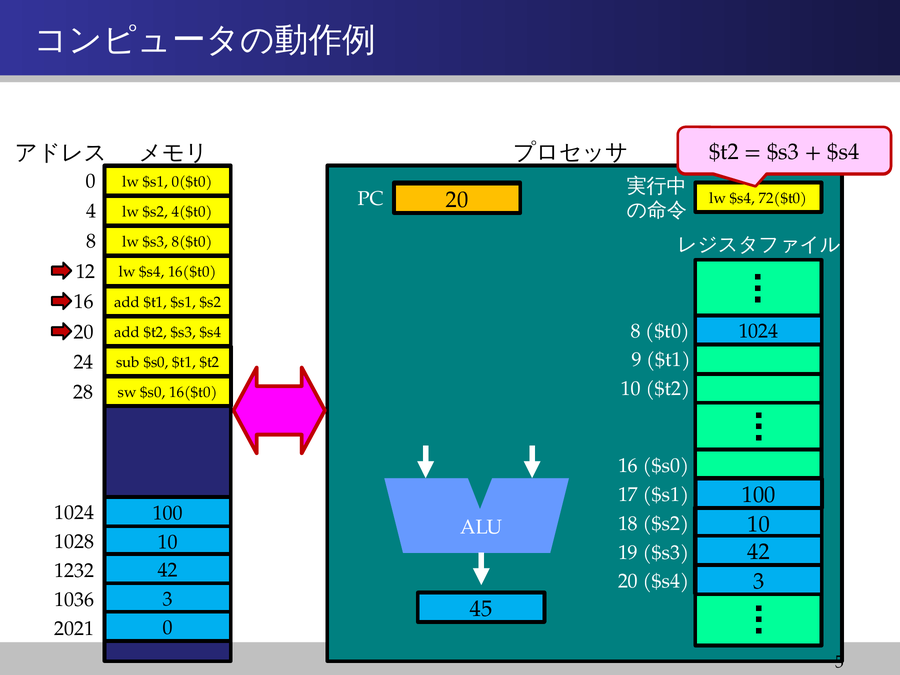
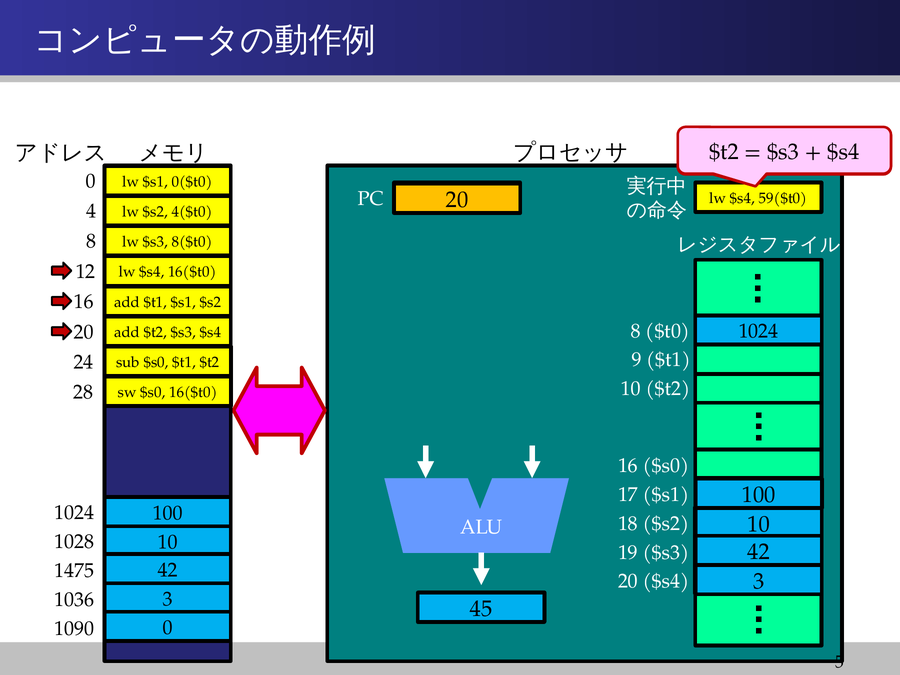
72($t0: 72($t0 -> 59($t0
1232: 1232 -> 1475
2021: 2021 -> 1090
